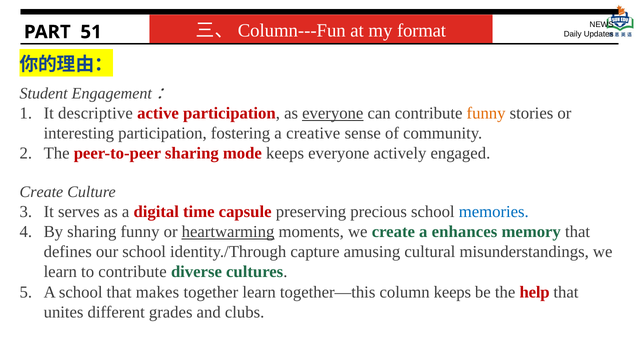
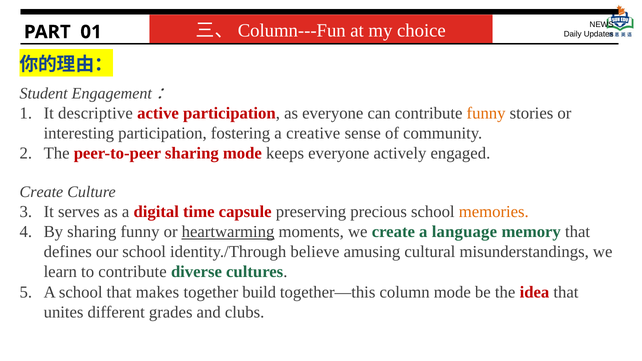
format: format -> choice
51: 51 -> 01
everyone at (333, 113) underline: present -> none
memories colour: blue -> orange
enhances: enhances -> language
capture: capture -> believe
together learn: learn -> build
column keeps: keeps -> mode
help: help -> idea
